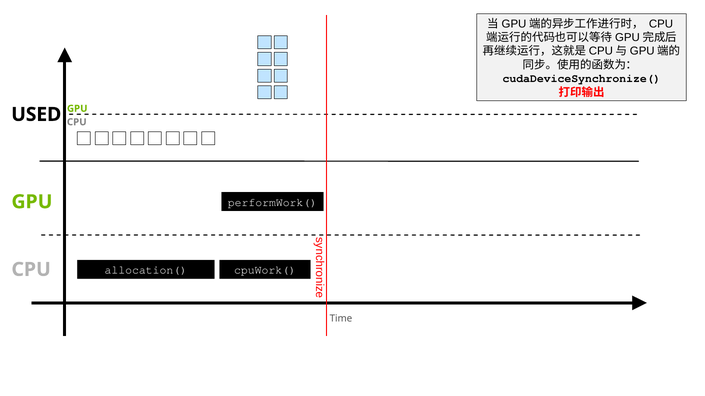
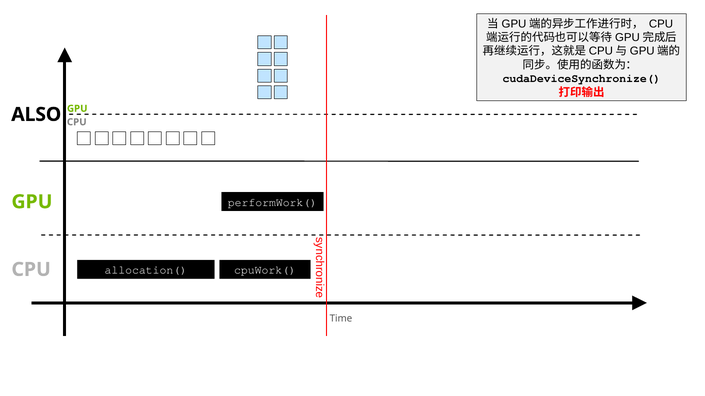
USED: USED -> ALSO
